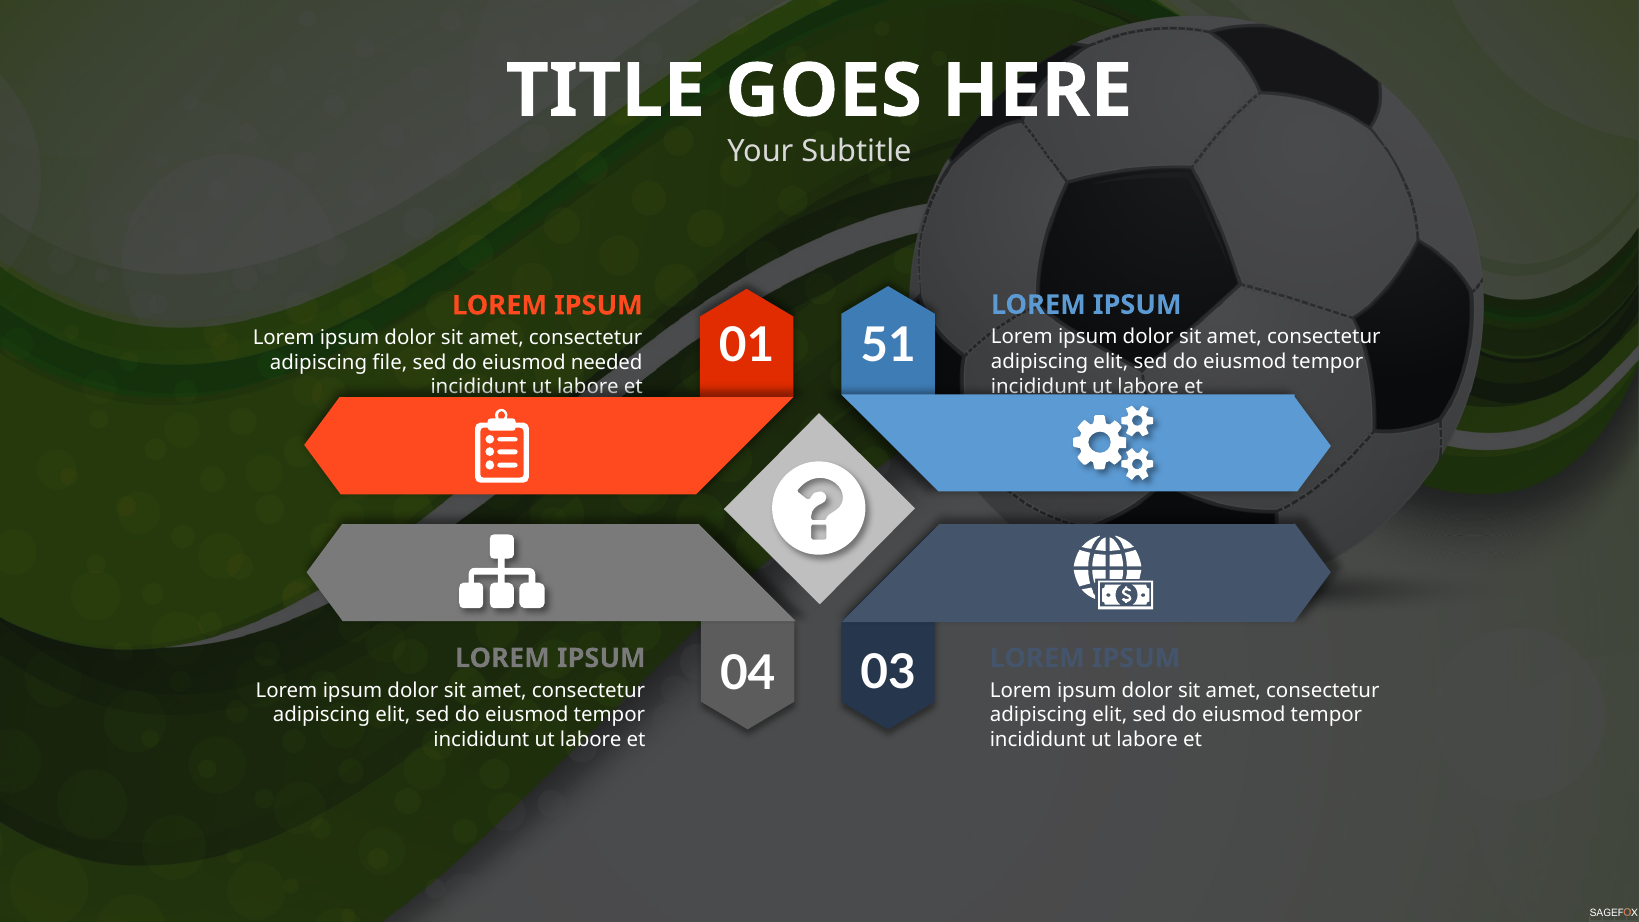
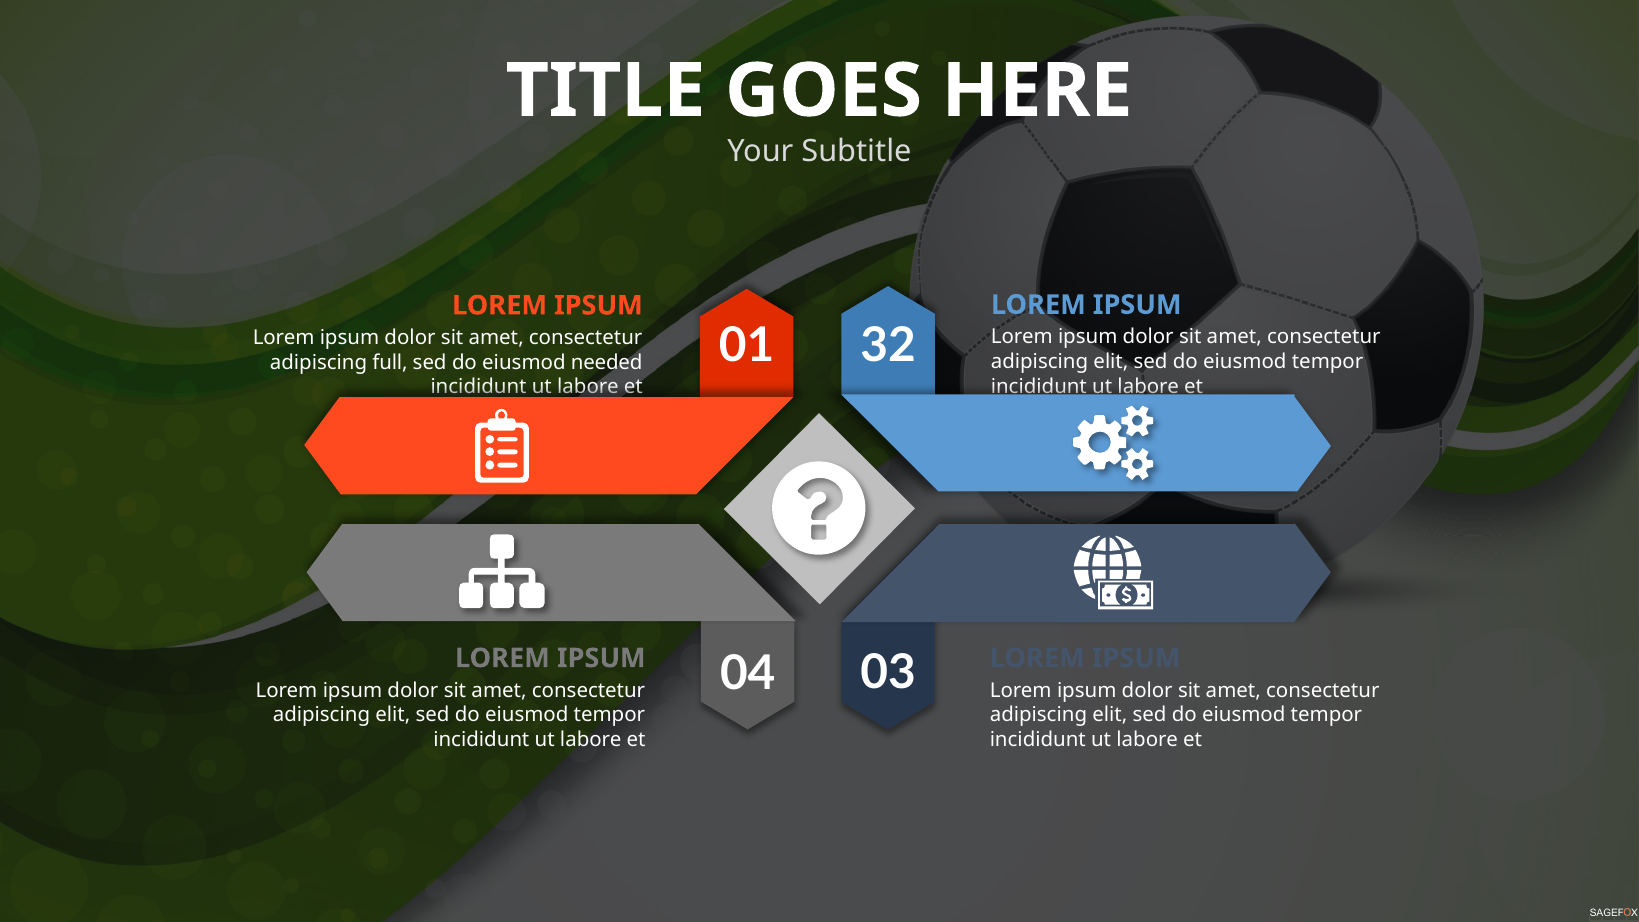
51: 51 -> 32
file: file -> full
